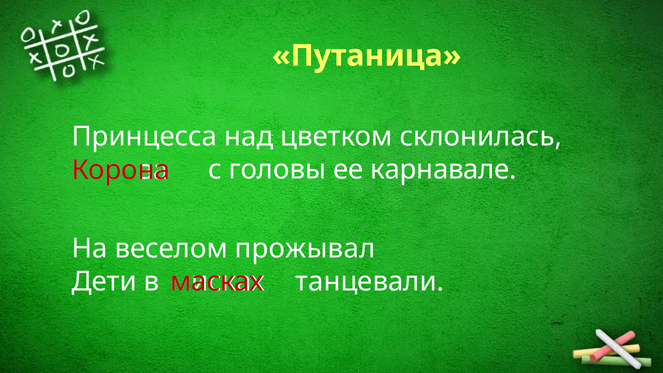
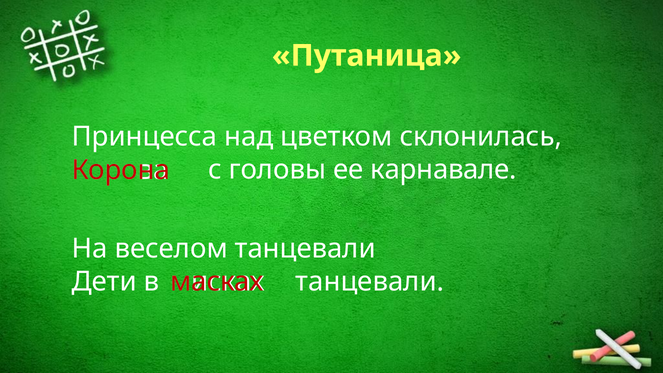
веселом прожывал: прожывал -> танцевали
